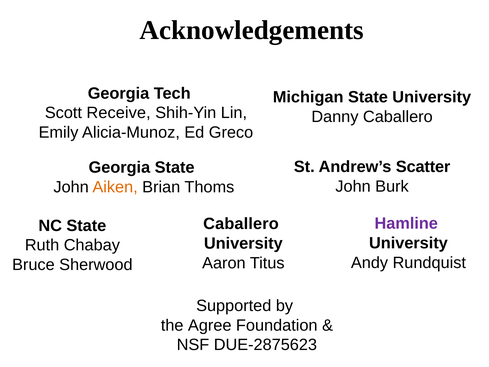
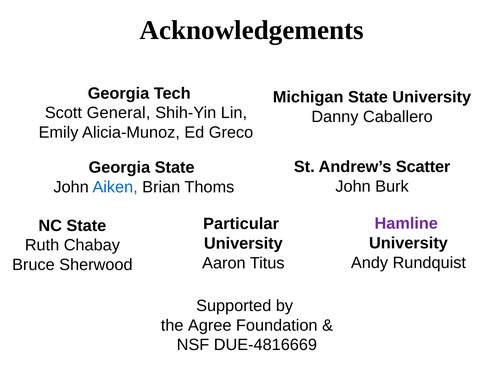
Receive: Receive -> General
Aiken colour: orange -> blue
Caballero at (241, 224): Caballero -> Particular
DUE-2875623: DUE-2875623 -> DUE-4816669
